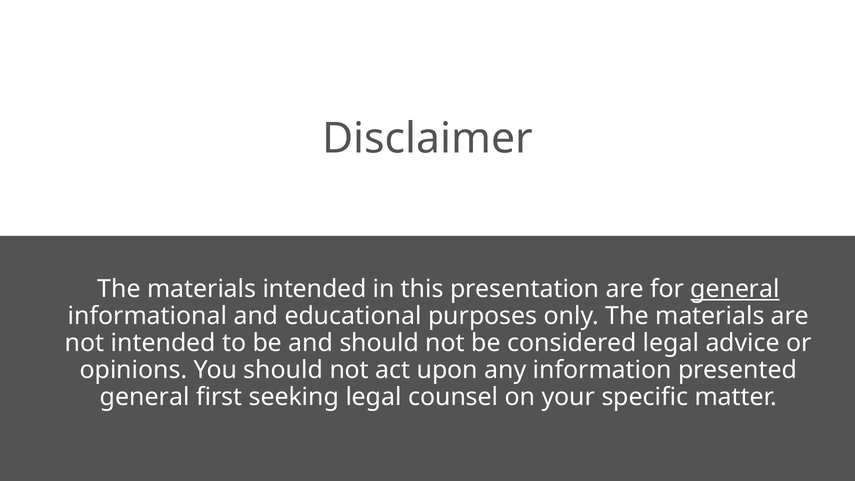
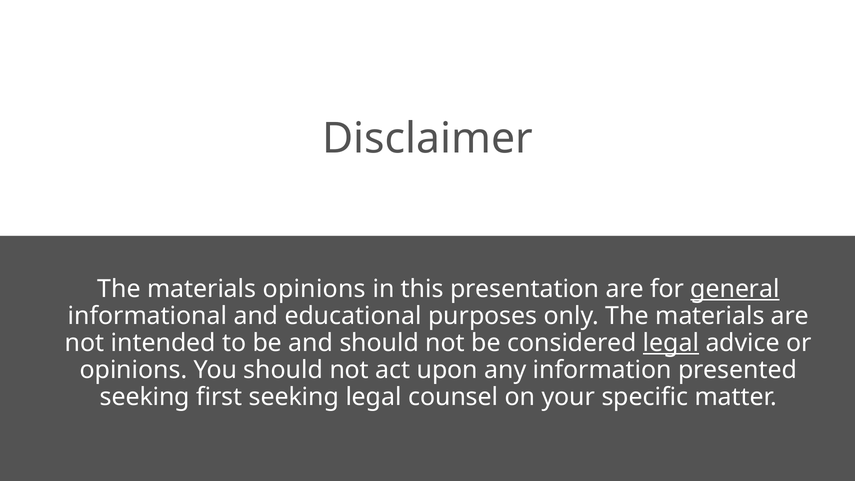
materials intended: intended -> opinions
legal at (671, 343) underline: none -> present
general at (145, 397): general -> seeking
